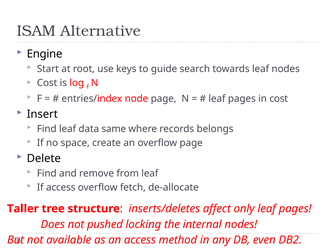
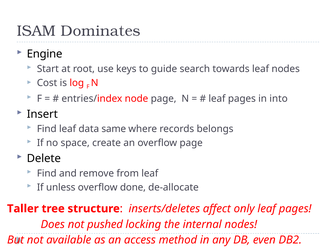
Alternative: Alternative -> Dominates
in cost: cost -> into
If access: access -> unless
fetch: fetch -> done
